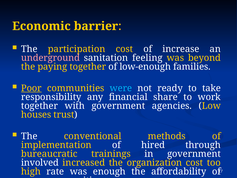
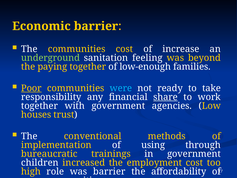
The participation: participation -> communities
underground colour: pink -> light green
share underline: none -> present
hired: hired -> using
involved: involved -> children
organization: organization -> employment
rate: rate -> role
was enough: enough -> barrier
